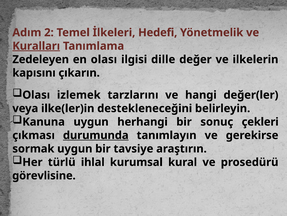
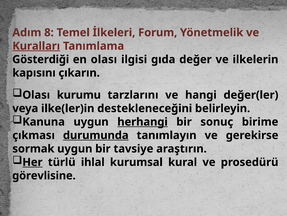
2: 2 -> 8
Hedefi: Hedefi -> Forum
Zedeleyen: Zedeleyen -> Gösterdiği
dille: dille -> gıda
izlemek: izlemek -> kurumu
herhangi underline: none -> present
çekleri: çekleri -> birime
Her underline: none -> present
